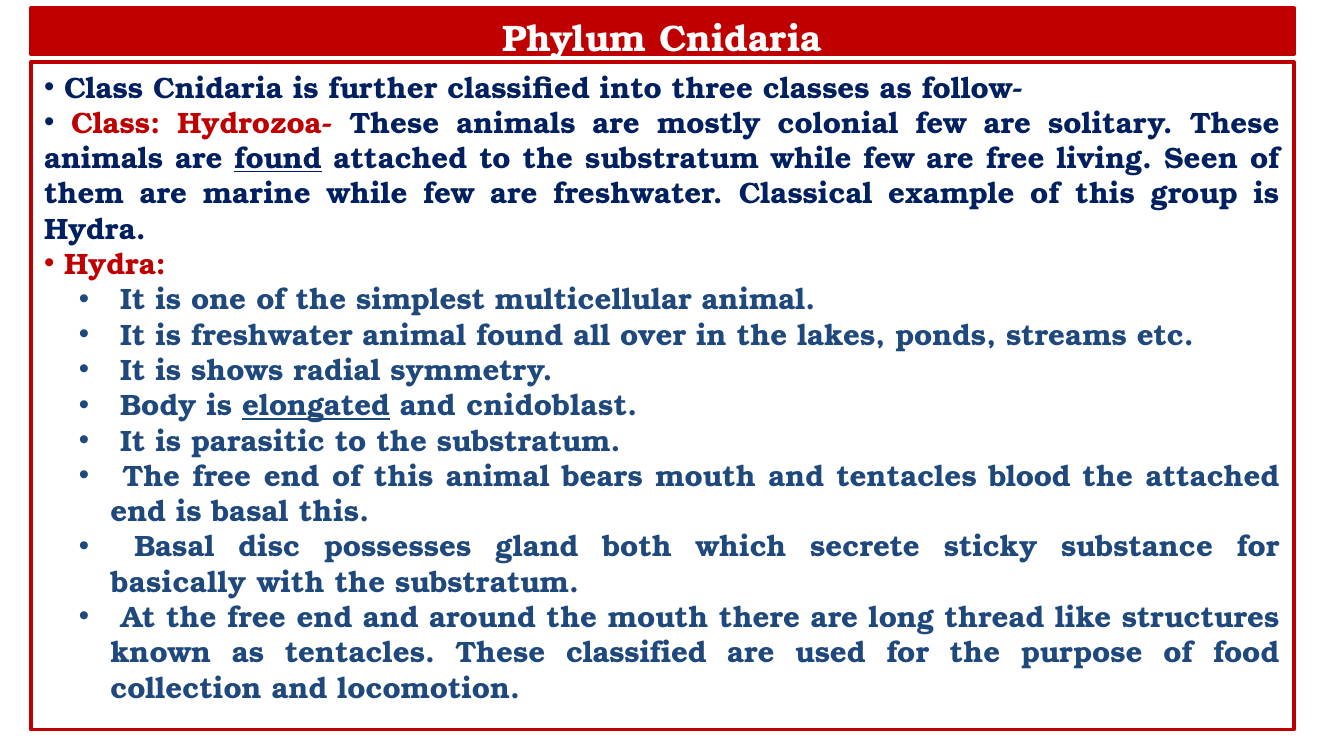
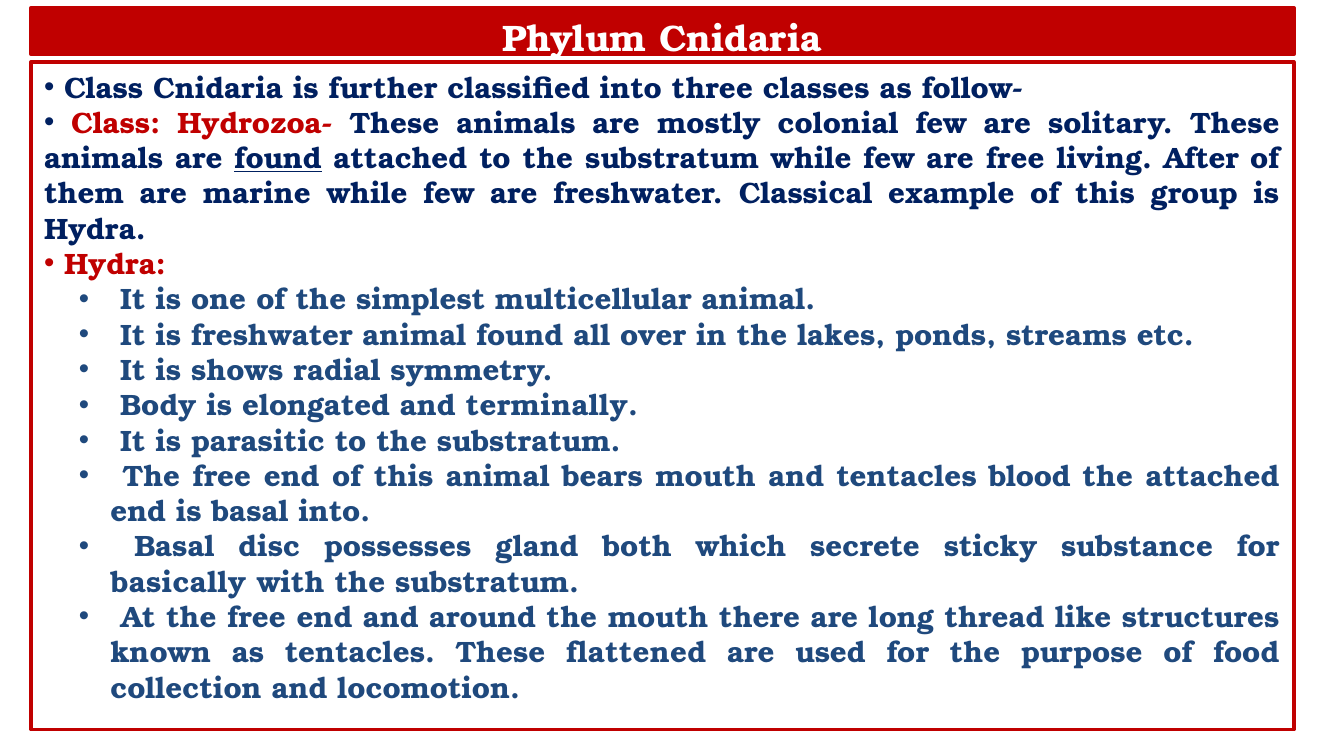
Seen: Seen -> After
elongated underline: present -> none
cnidoblast: cnidoblast -> terminally
basal this: this -> into
These classified: classified -> flattened
